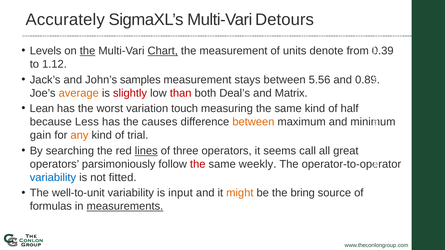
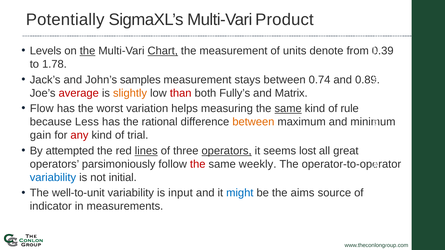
Accurately: Accurately -> Potentially
Detours: Detours -> Product
1.12: 1.12 -> 1.78
5.56: 5.56 -> 0.74
average colour: orange -> red
slightly colour: red -> orange
Deal’s: Deal’s -> Fully’s
Lean: Lean -> Flow
touch: touch -> helps
same at (288, 109) underline: none -> present
half: half -> rule
causes: causes -> rational
any colour: orange -> red
searching: searching -> attempted
operators at (227, 151) underline: none -> present
call: call -> lost
fitted: fitted -> initial
might colour: orange -> blue
bring: bring -> aims
formulas: formulas -> indicator
measurements underline: present -> none
